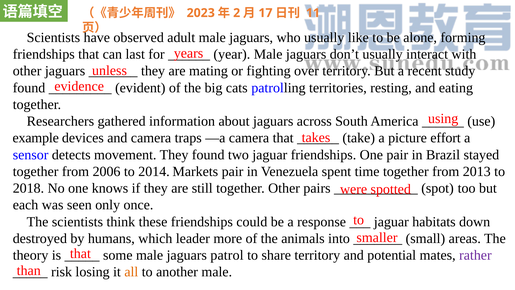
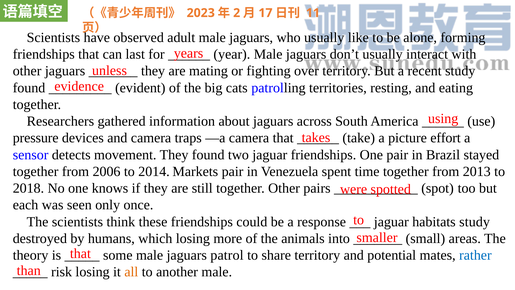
example: example -> pressure
habitats down: down -> study
which leader: leader -> losing
rather colour: purple -> blue
